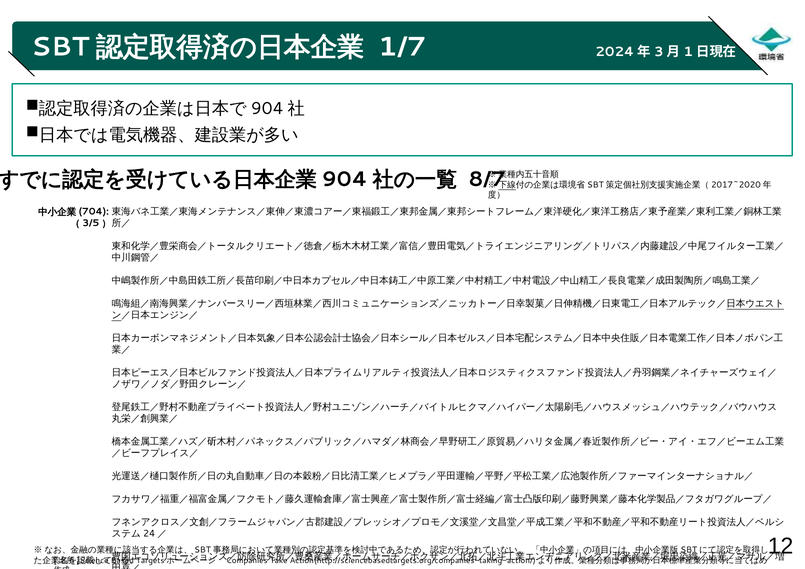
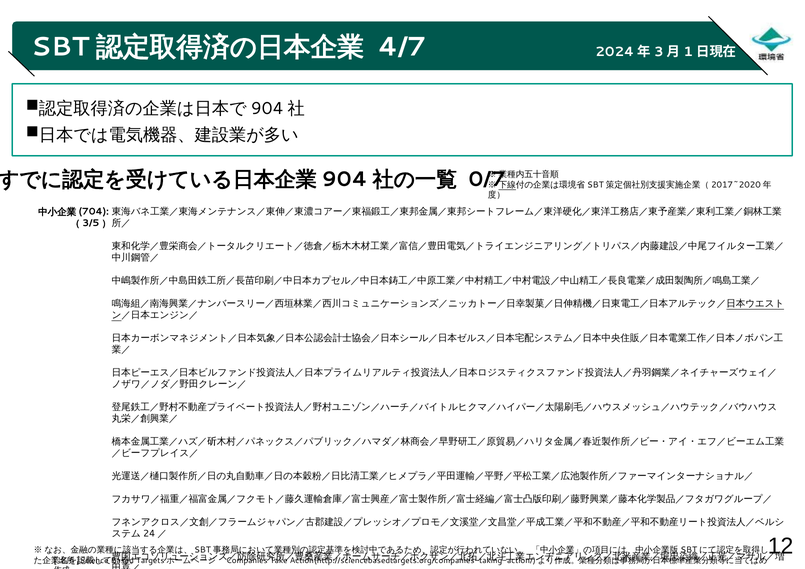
1/7: 1/7 -> 4/7
8/7: 8/7 -> 0/7
